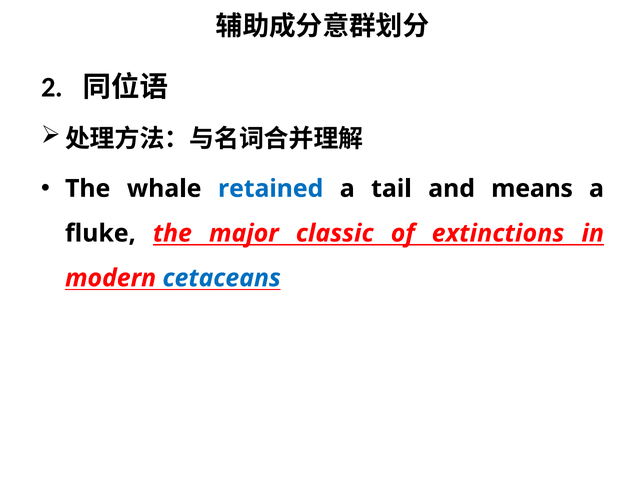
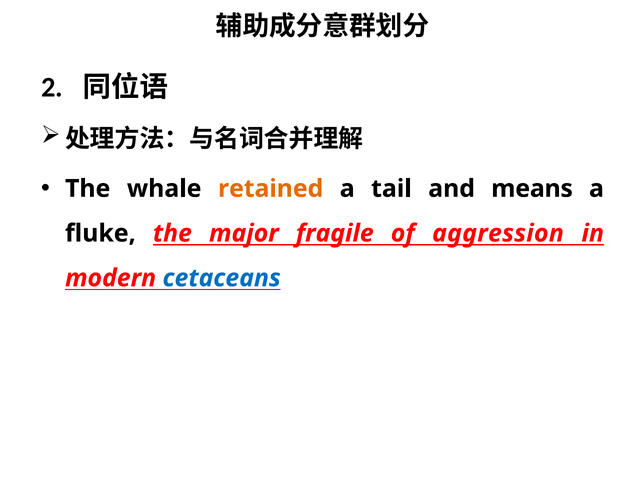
retained colour: blue -> orange
classic: classic -> fragile
extinctions: extinctions -> aggression
